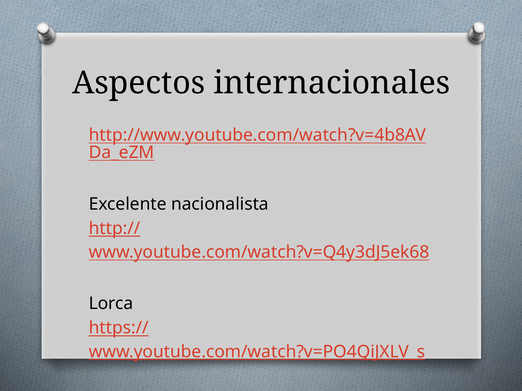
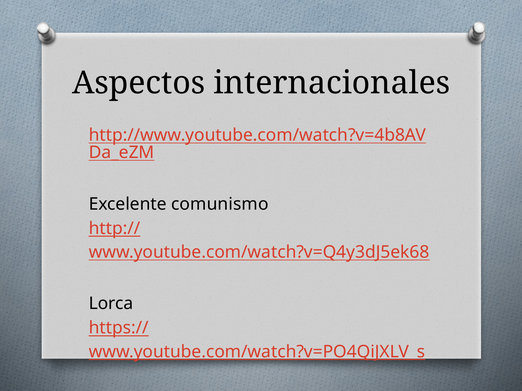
nacionalista: nacionalista -> comunismo
